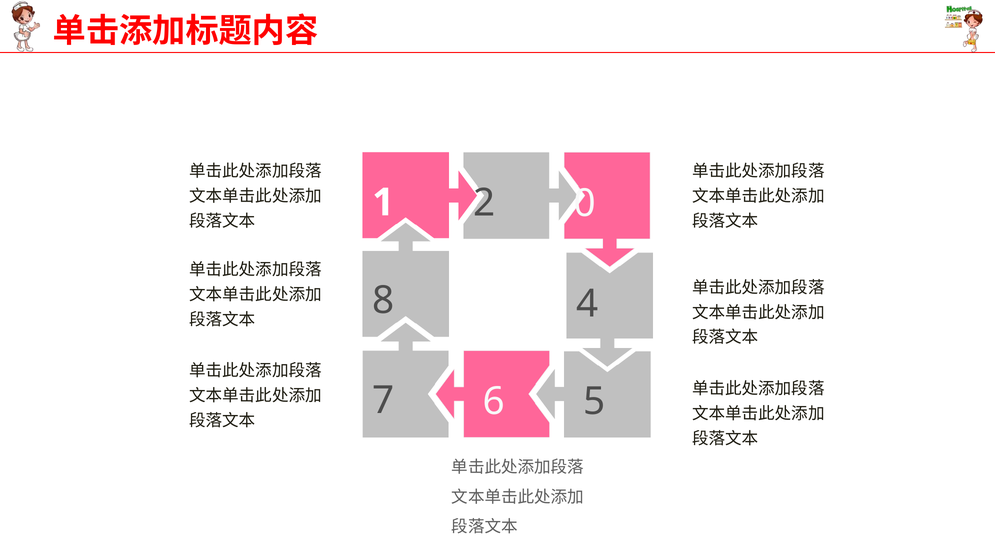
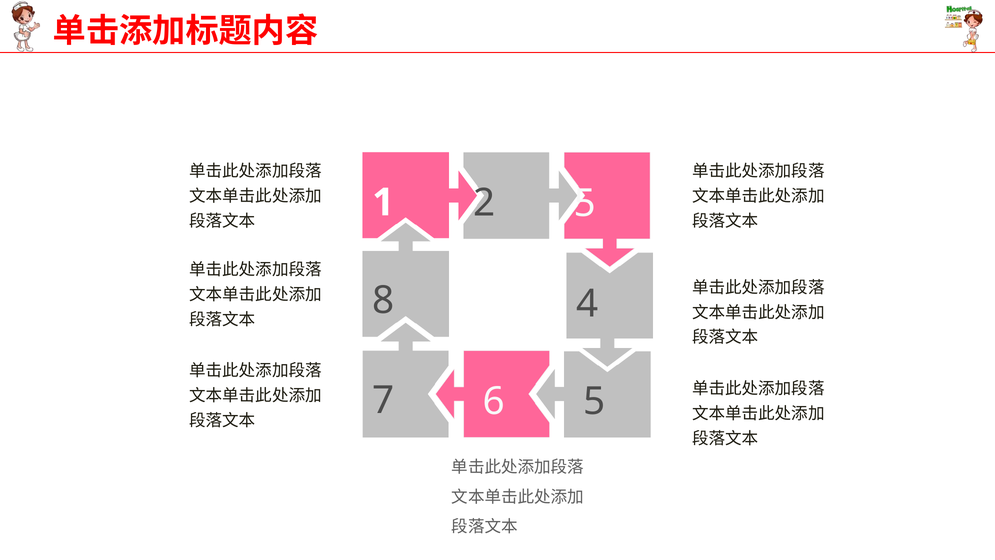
2 0: 0 -> 5
